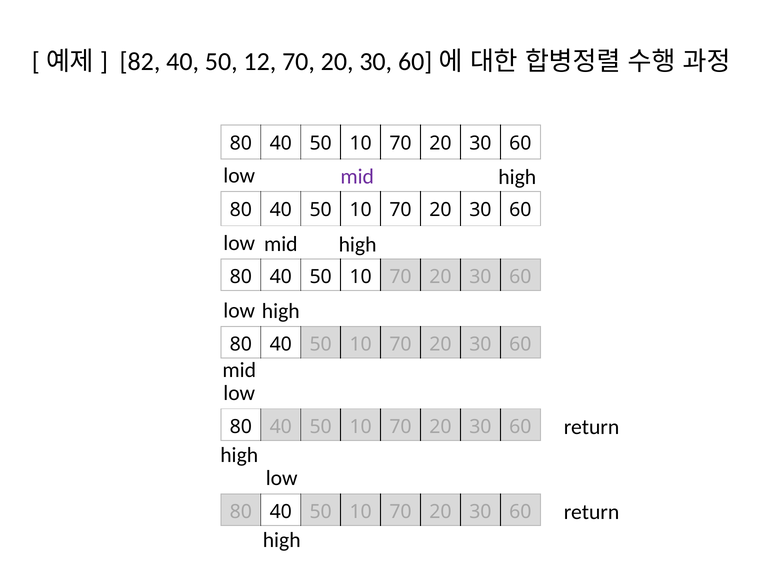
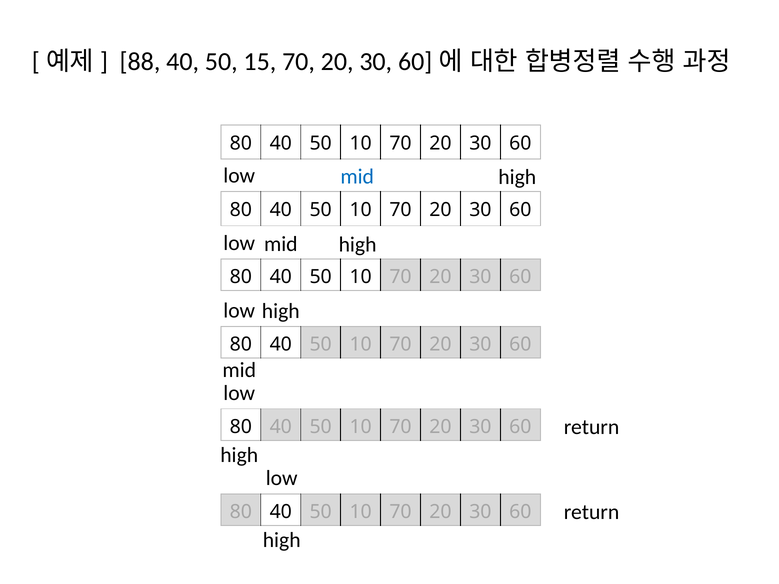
82: 82 -> 88
12: 12 -> 15
mid at (357, 176) colour: purple -> blue
